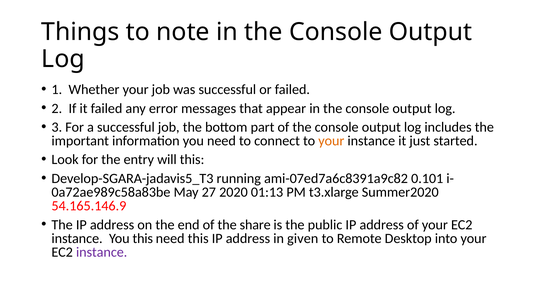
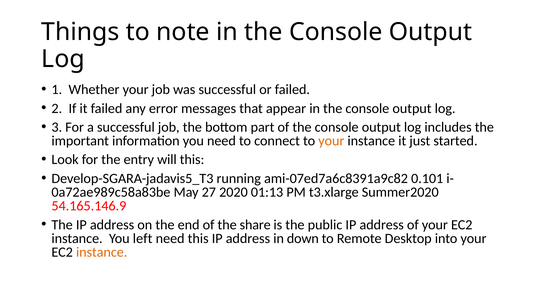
You this: this -> left
given: given -> down
instance at (102, 252) colour: purple -> orange
